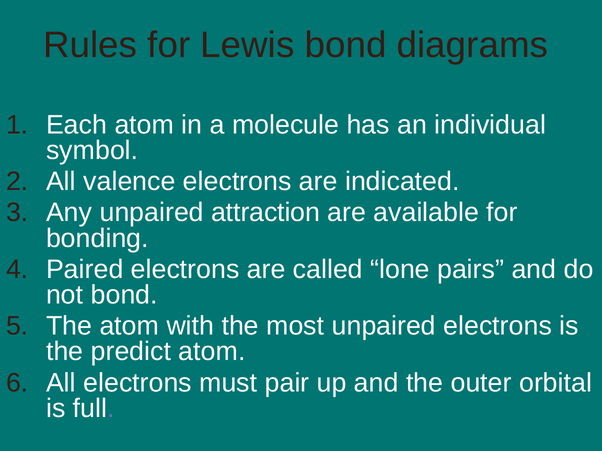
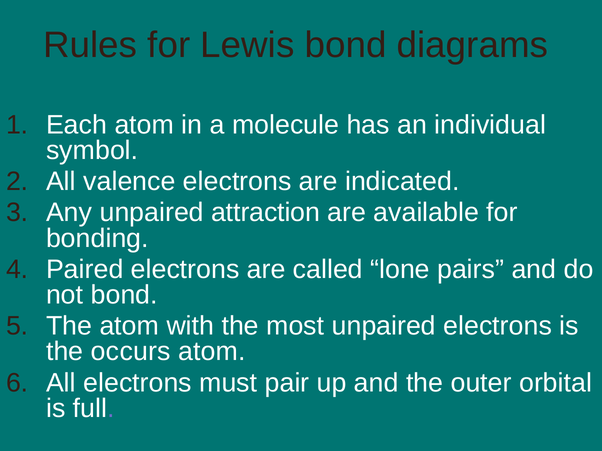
predict: predict -> occurs
